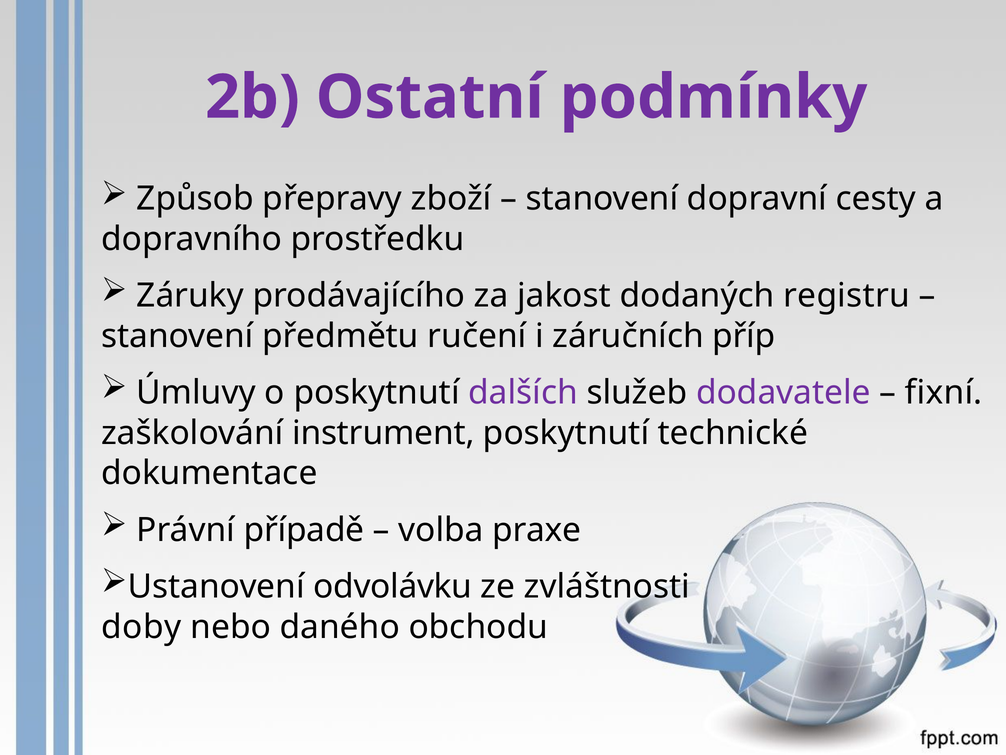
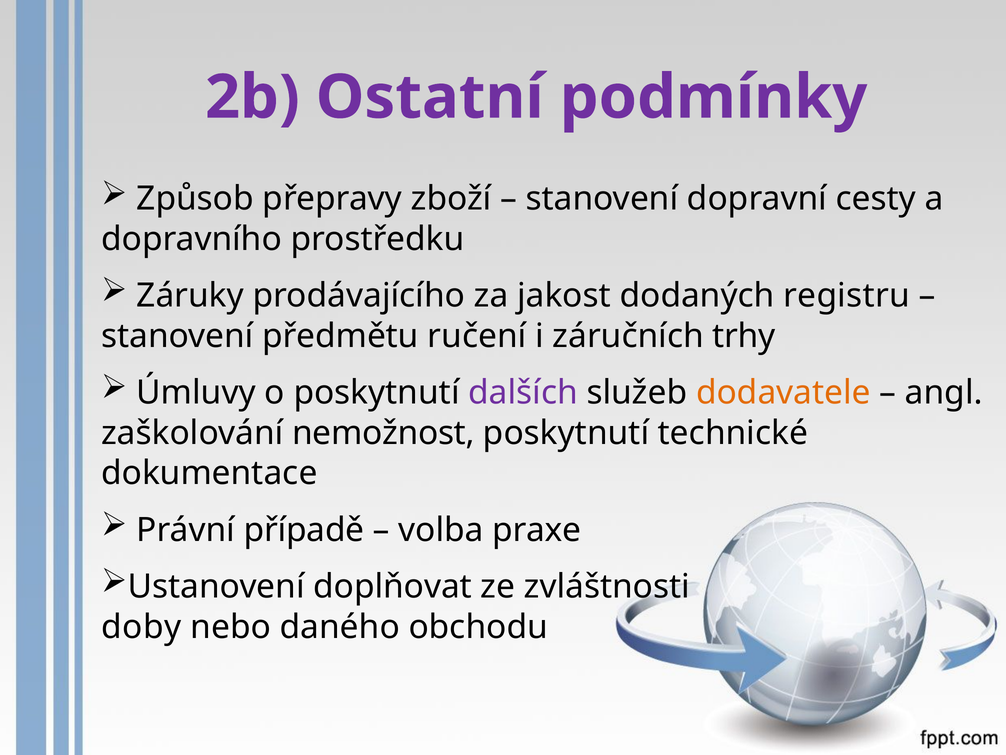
příp: příp -> trhy
dodavatele colour: purple -> orange
fixní: fixní -> angl
instrument: instrument -> nemožnost
odvolávku: odvolávku -> doplňovat
